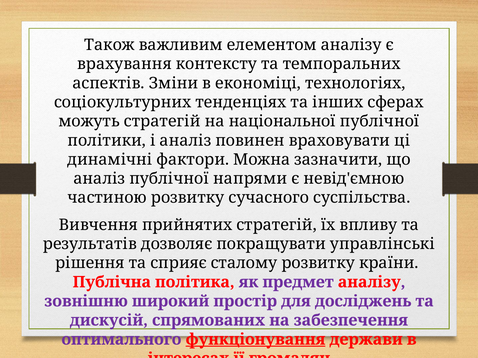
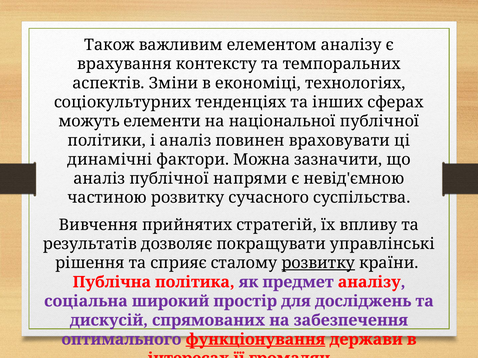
можуть стратегій: стратегій -> елементи
розвитку at (318, 263) underline: none -> present
зовнішню: зовнішню -> соціальна
